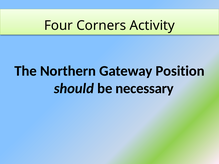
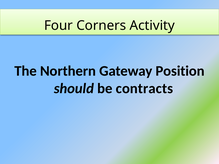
necessary: necessary -> contracts
